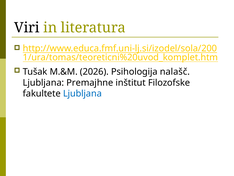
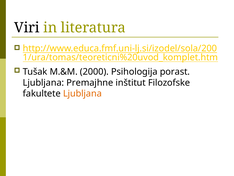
2026: 2026 -> 2000
nalašč: nalašč -> porast
Ljubljana at (82, 93) colour: blue -> orange
